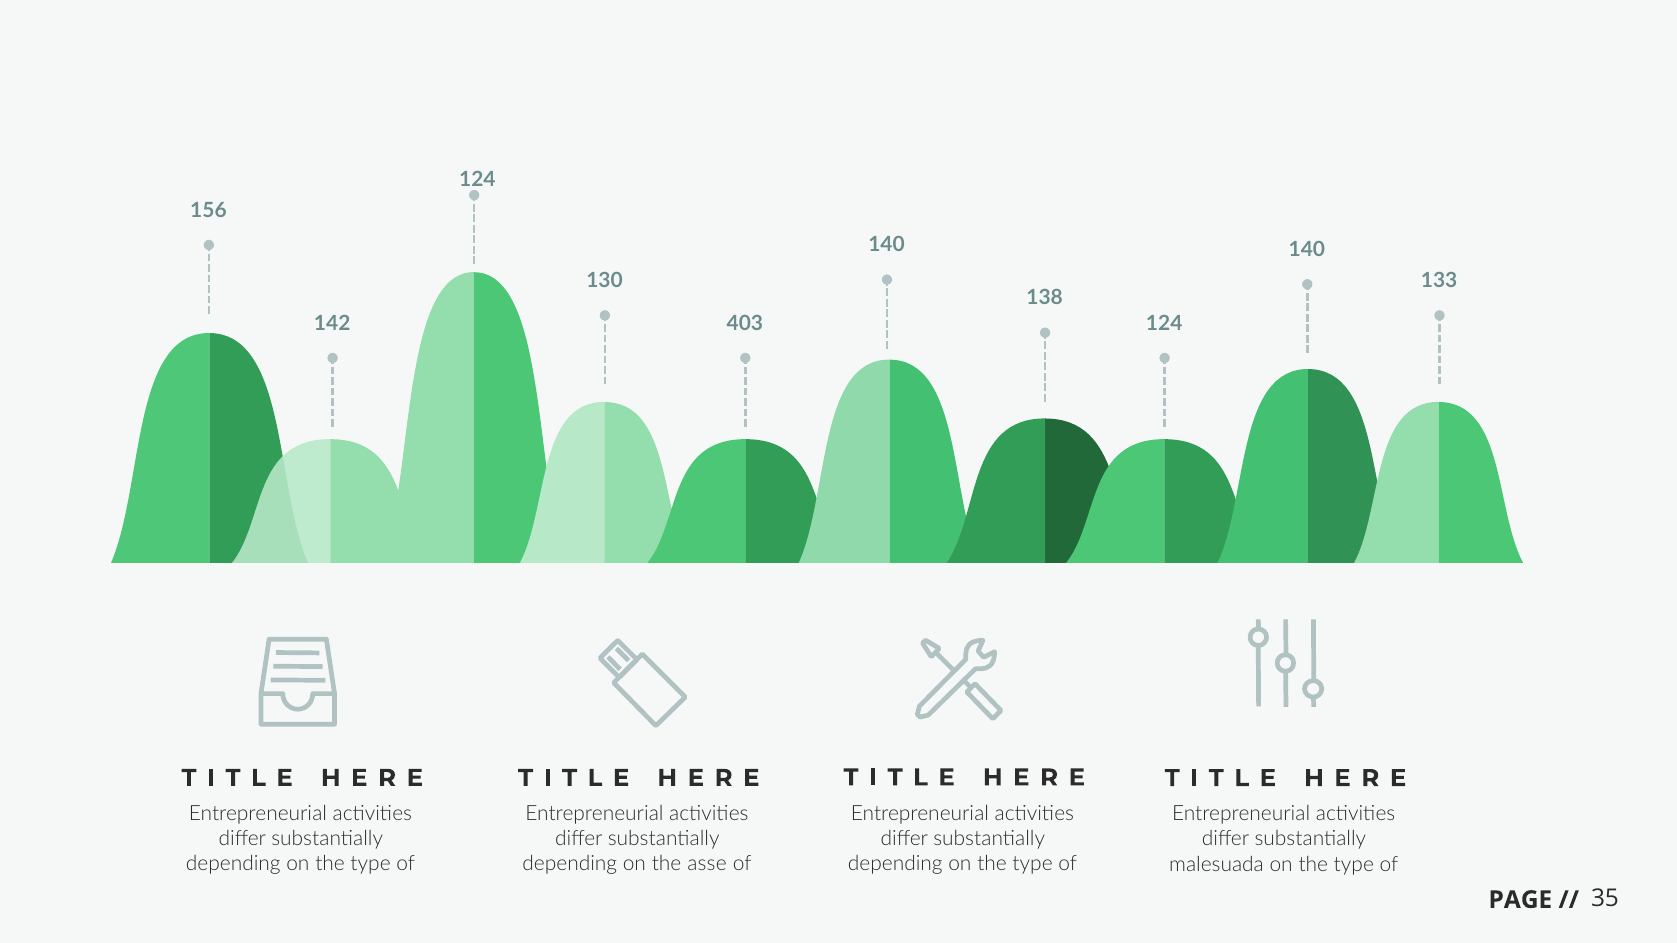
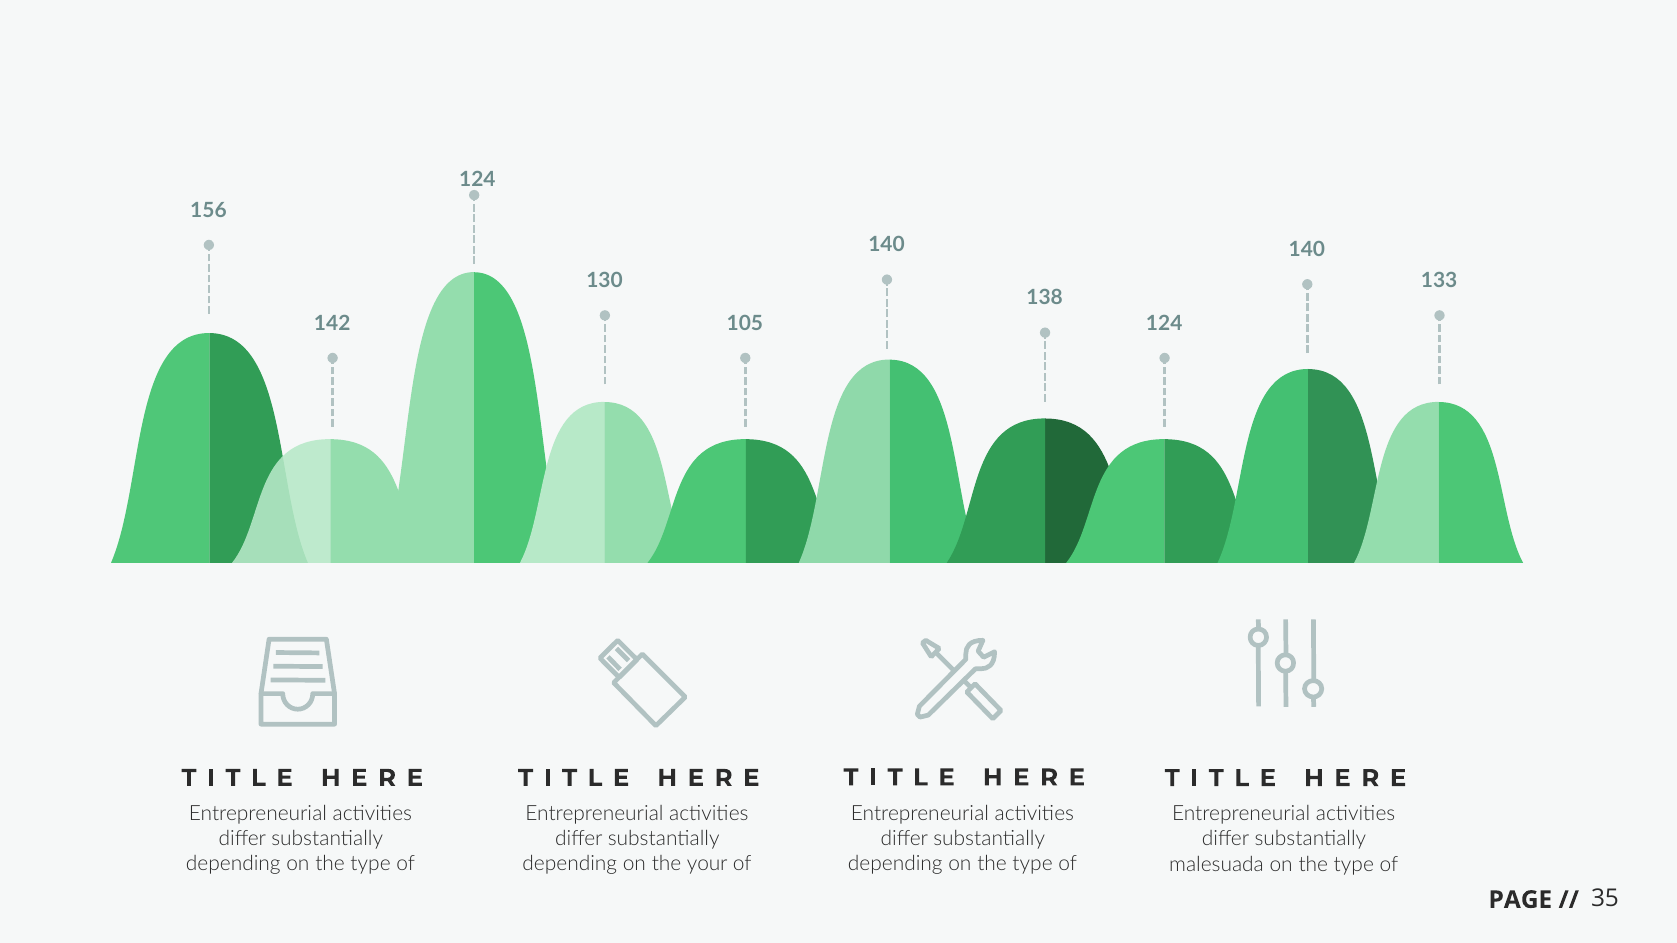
403: 403 -> 105
asse: asse -> your
